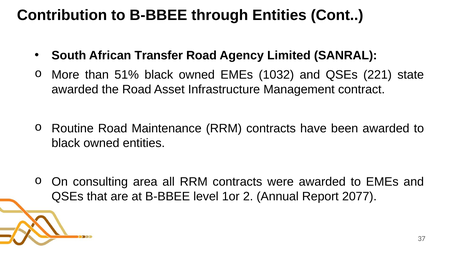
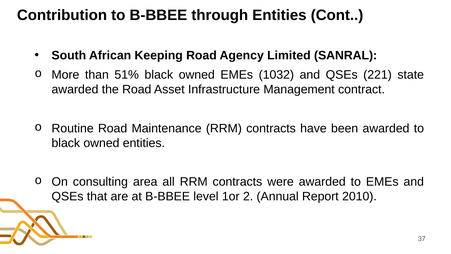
Transfer: Transfer -> Keeping
2077: 2077 -> 2010
